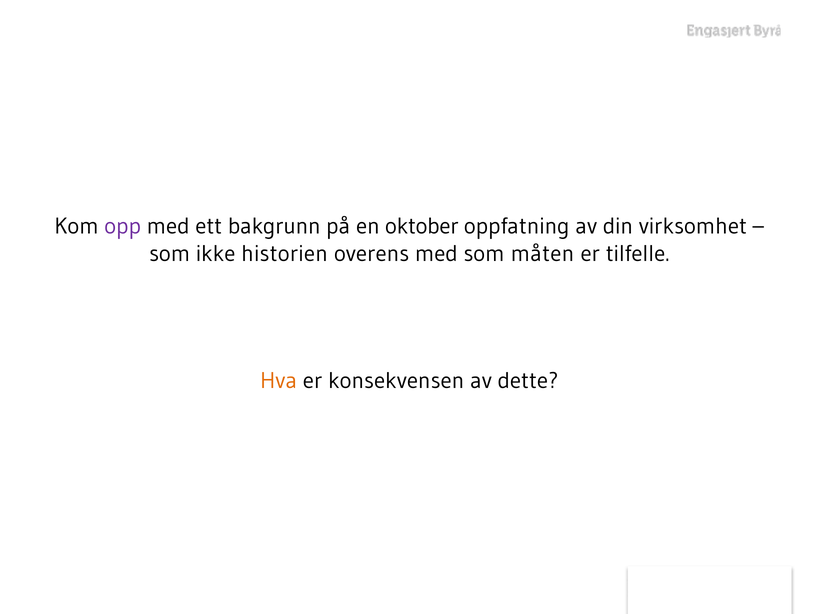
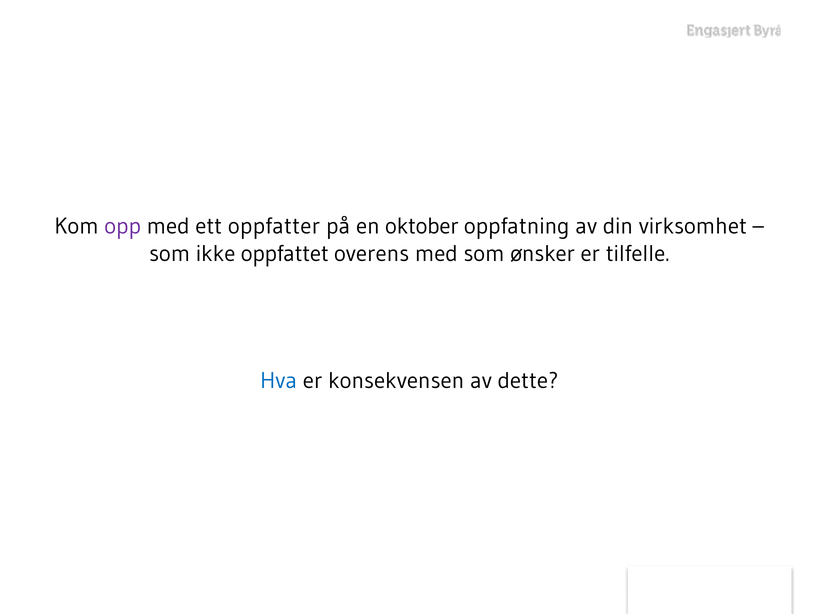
bakgrunn: bakgrunn -> oppfatter
historien: historien -> oppfattet
måten: måten -> ønsker
Hva colour: orange -> blue
